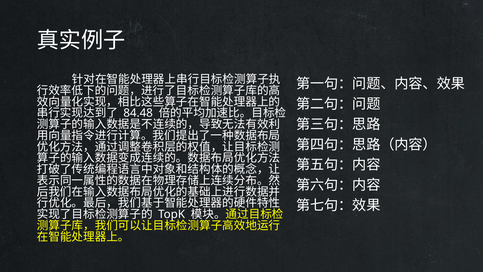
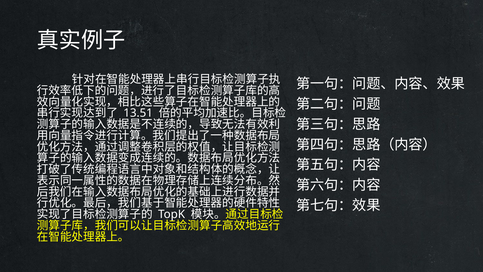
84.48: 84.48 -> 13.51
